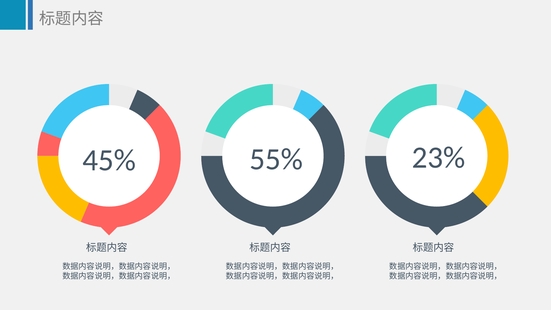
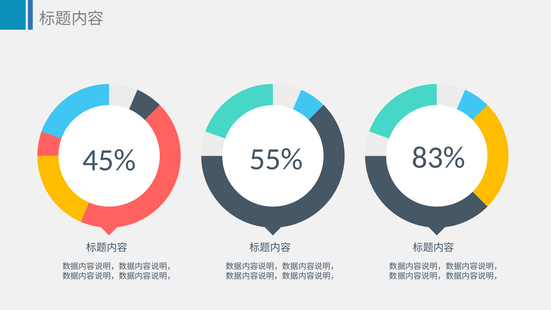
23%: 23% -> 83%
